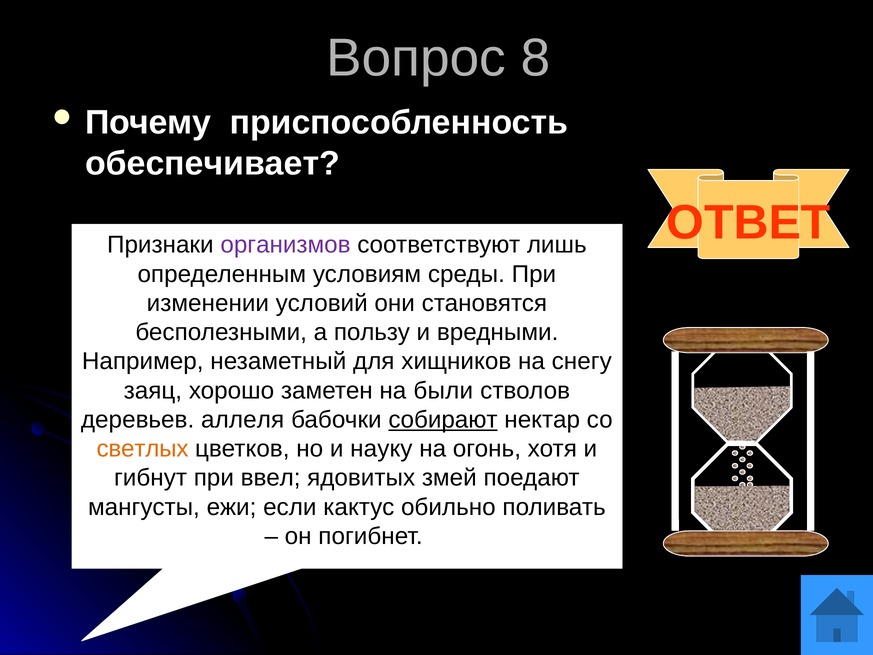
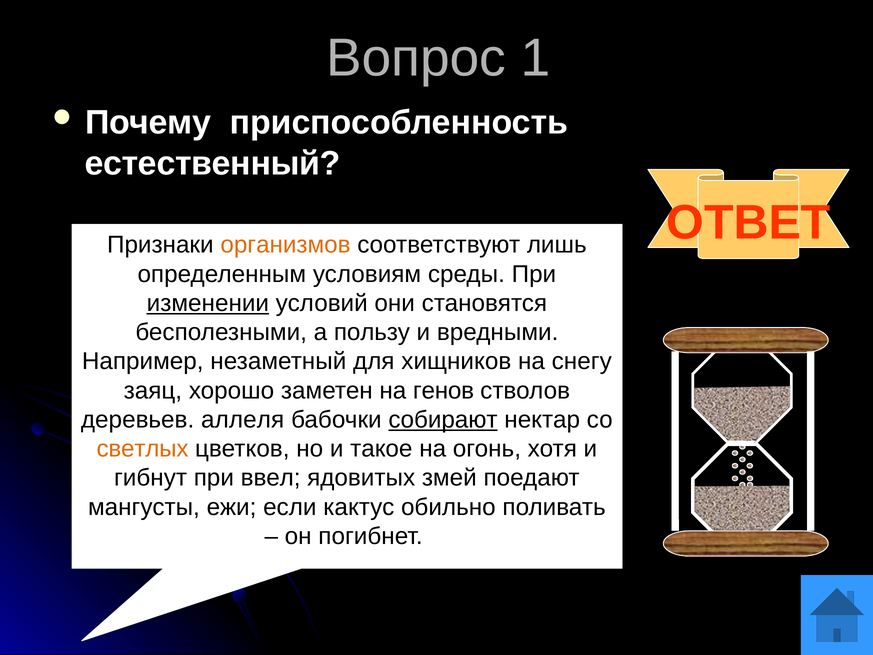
8: 8 -> 1
обеспечивает: обеспечивает -> естественный
организмов colour: purple -> orange
изменении underline: none -> present
были: были -> генов
науку: науку -> такое
